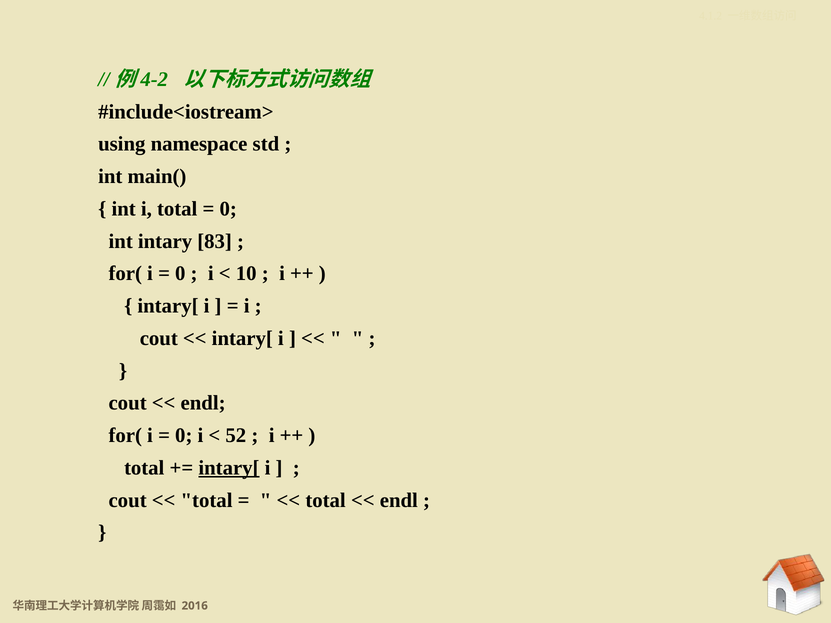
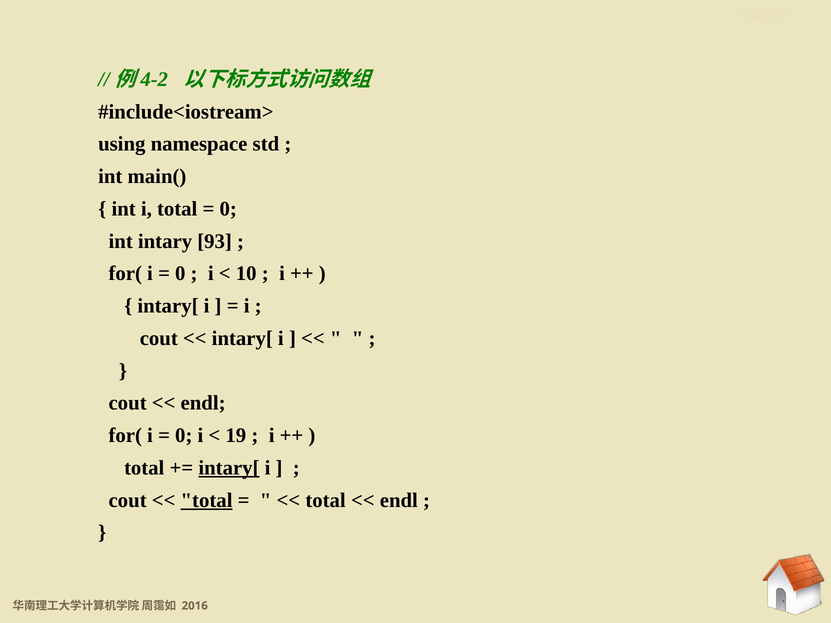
83: 83 -> 93
52: 52 -> 19
total at (207, 500) underline: none -> present
